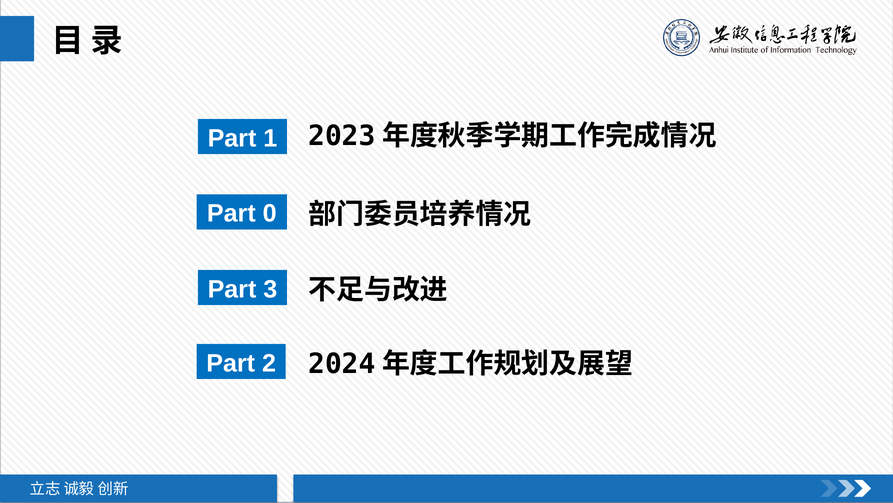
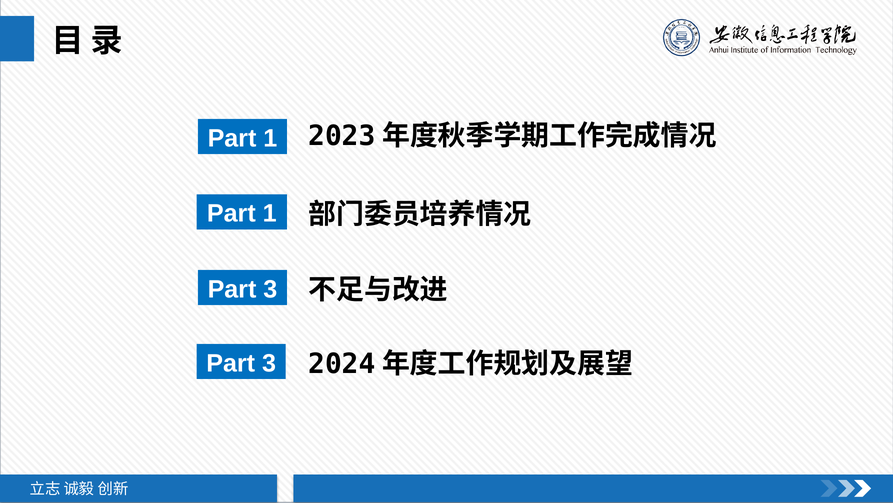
0 at (270, 213): 0 -> 1
2 at (269, 363): 2 -> 3
